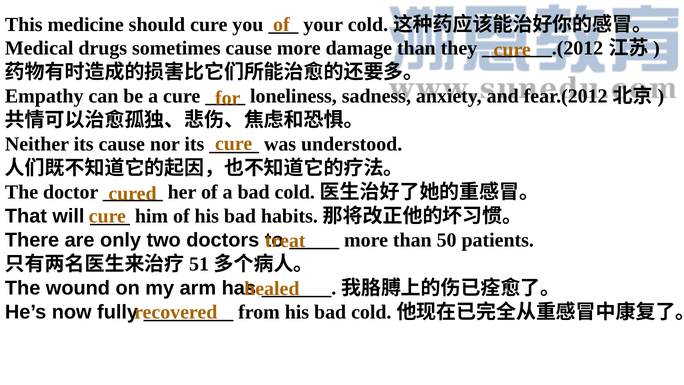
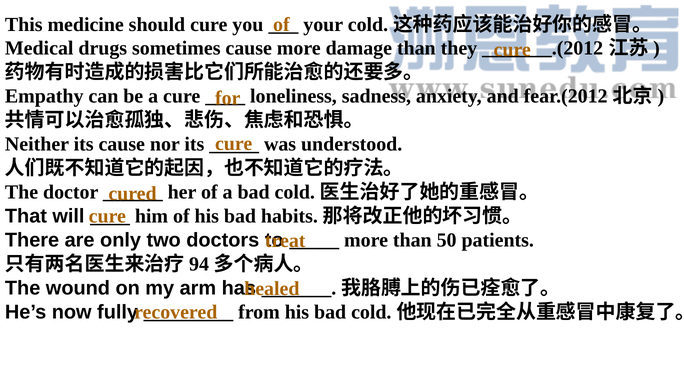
51: 51 -> 94
